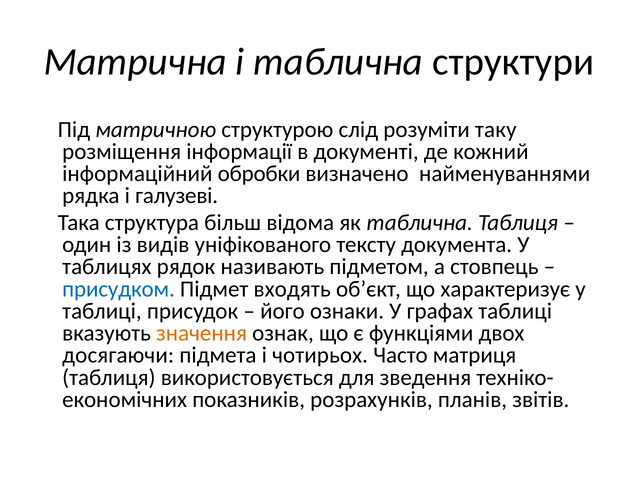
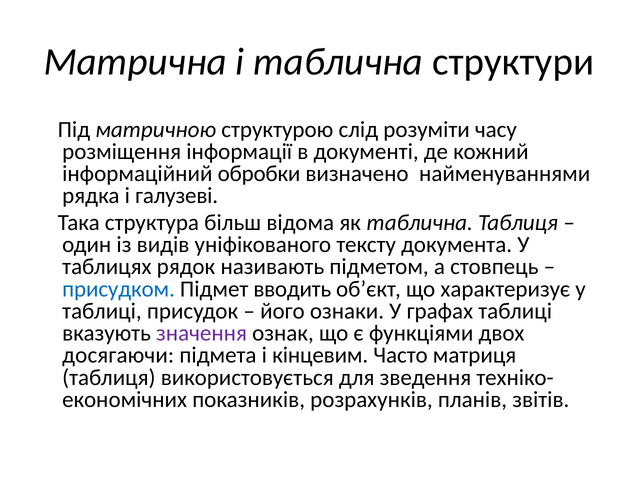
таку: таку -> часу
входять: входять -> вводить
значення colour: orange -> purple
чотирьох: чотирьох -> кінцевим
